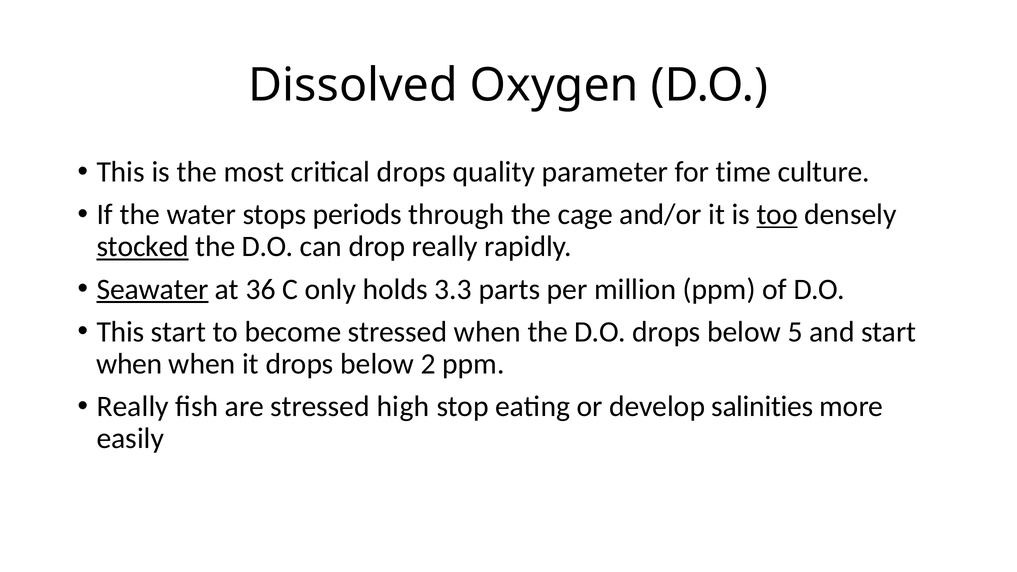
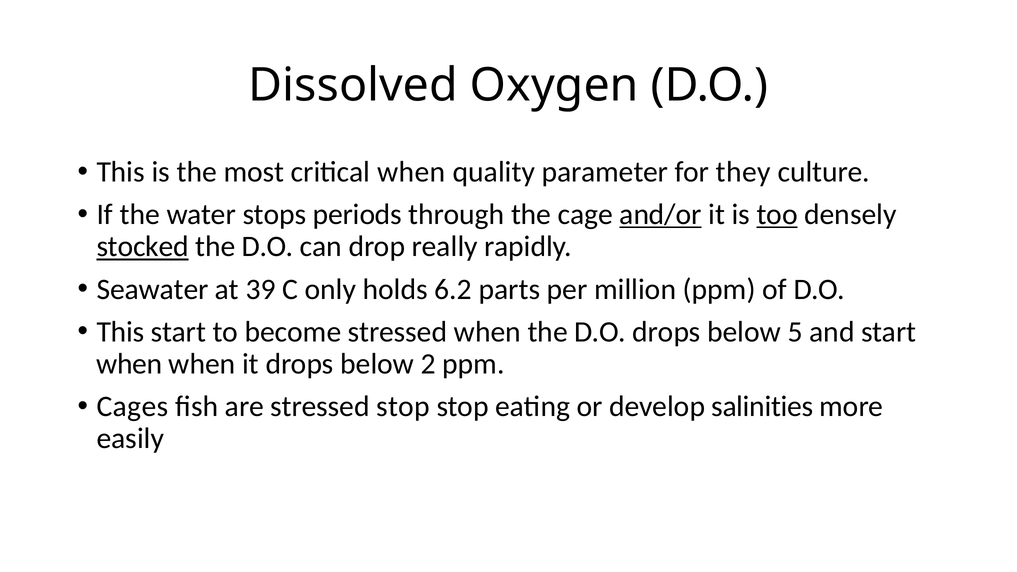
critical drops: drops -> when
time: time -> they
and/or underline: none -> present
Seawater underline: present -> none
36: 36 -> 39
3.3: 3.3 -> 6.2
Really at (133, 407): Really -> Cages
stressed high: high -> stop
